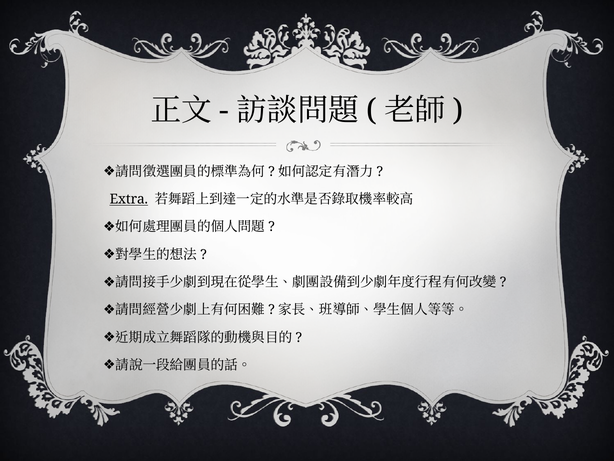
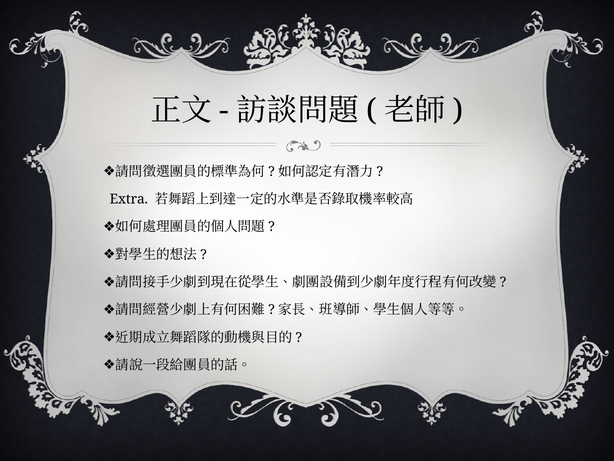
Extra underline: present -> none
